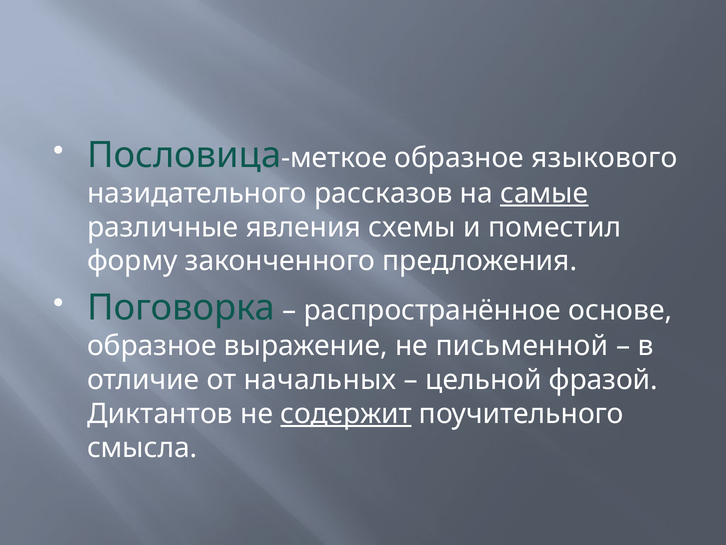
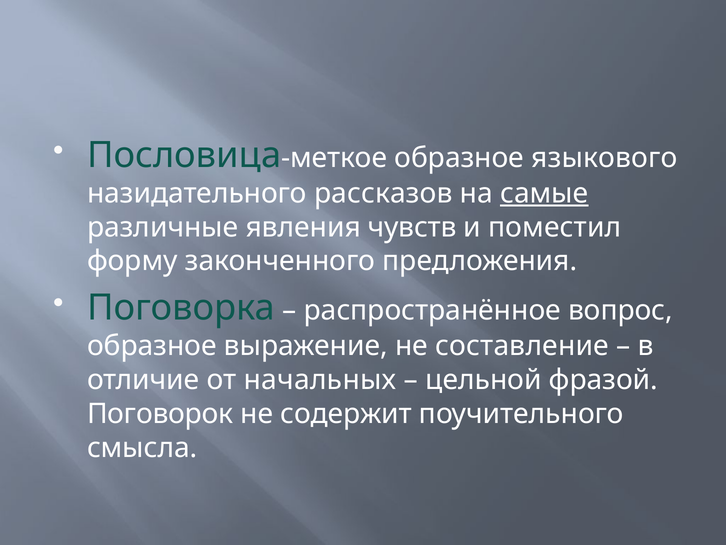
схемы: схемы -> чувств
основе: основе -> вопрос
письменной: письменной -> составление
Диктантов: Диктантов -> Поговорок
содержит underline: present -> none
